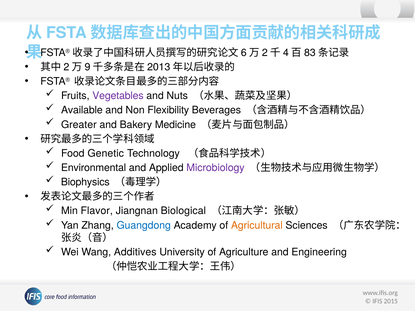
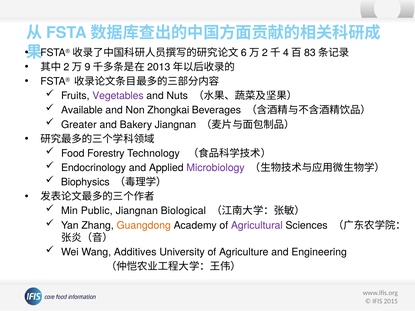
Flexibility: Flexibility -> Zhongkai
Bakery Medicine: Medicine -> Jiangnan
Genetic: Genetic -> Forestry
Environmental: Environmental -> Endocrinology
Flavor: Flavor -> Public
Guangdong colour: blue -> orange
Agricultural colour: orange -> purple
